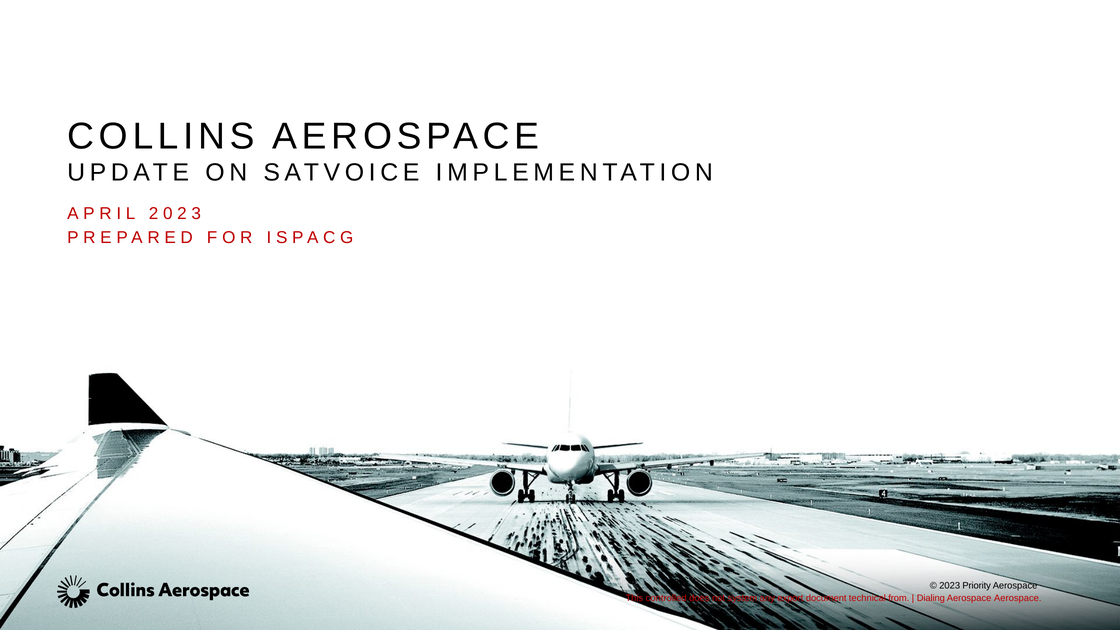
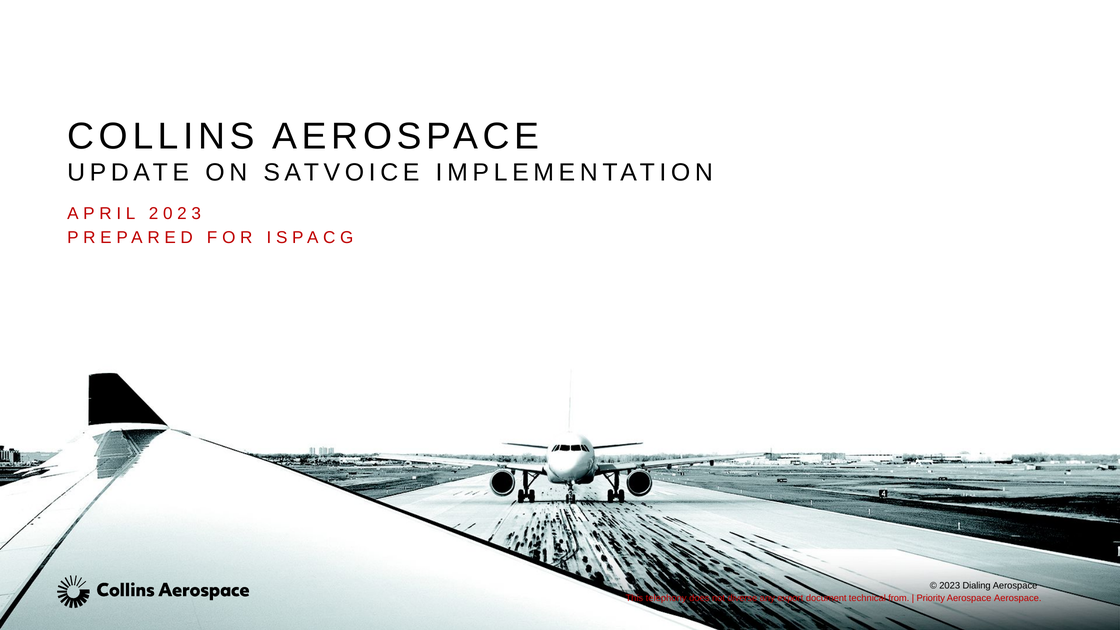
Priority: Priority -> Dialing
controlled: controlled -> telephony
system: system -> diverse
Dialing: Dialing -> Priority
